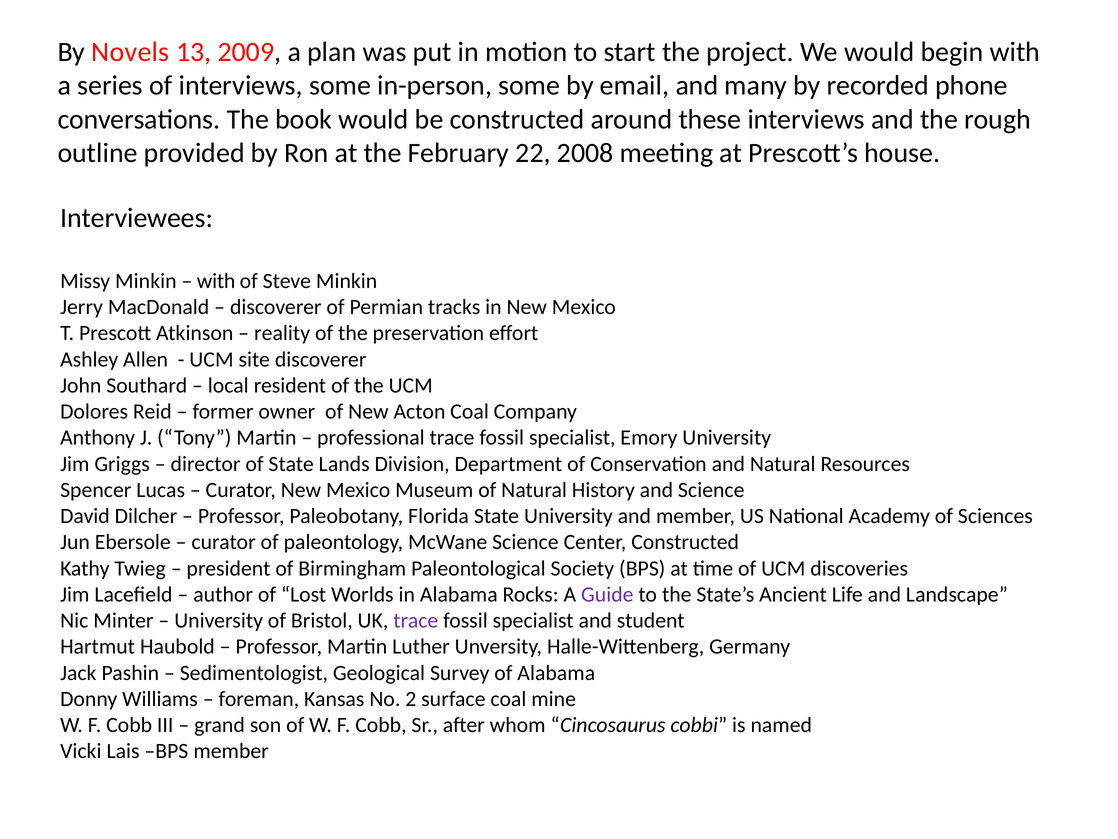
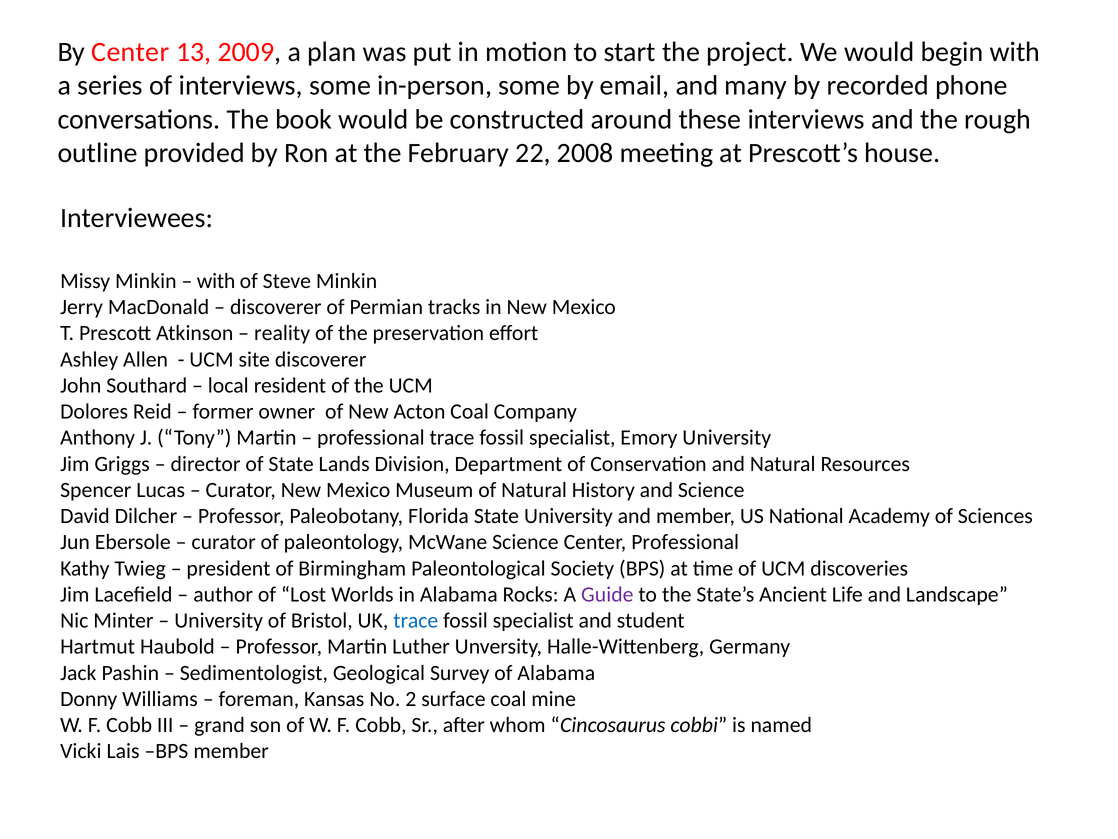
By Novels: Novels -> Center
Center Constructed: Constructed -> Professional
trace at (416, 620) colour: purple -> blue
